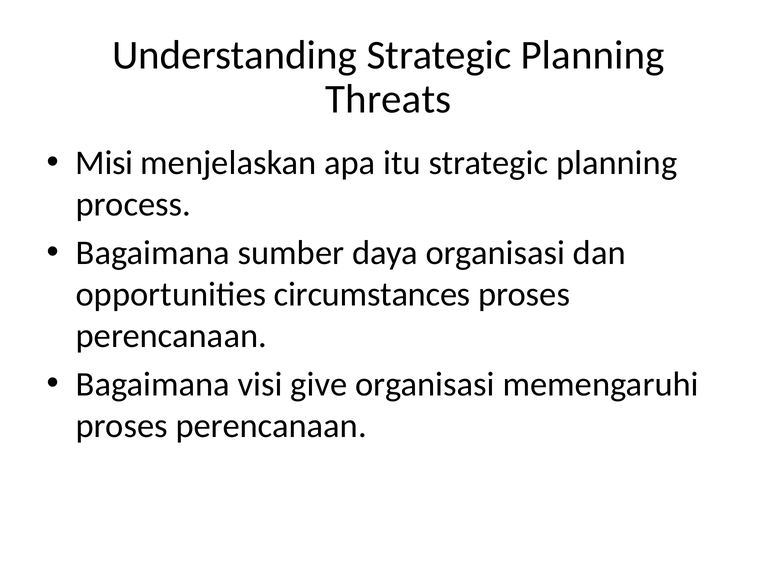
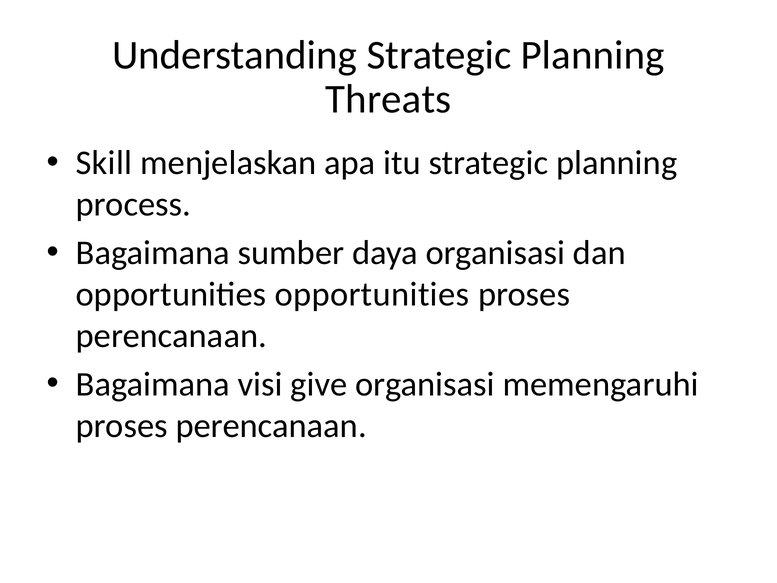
Misi: Misi -> Skill
opportunities circumstances: circumstances -> opportunities
